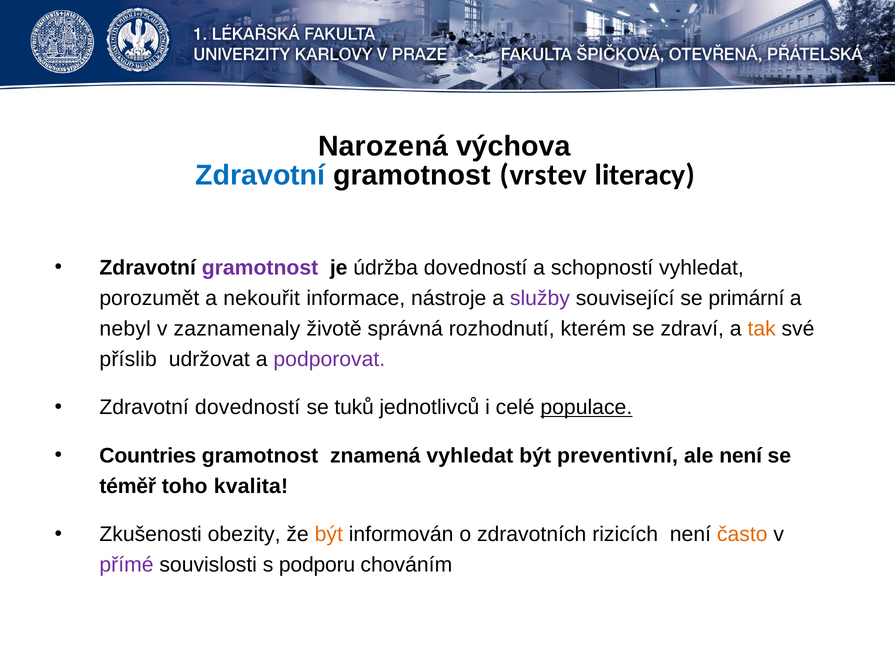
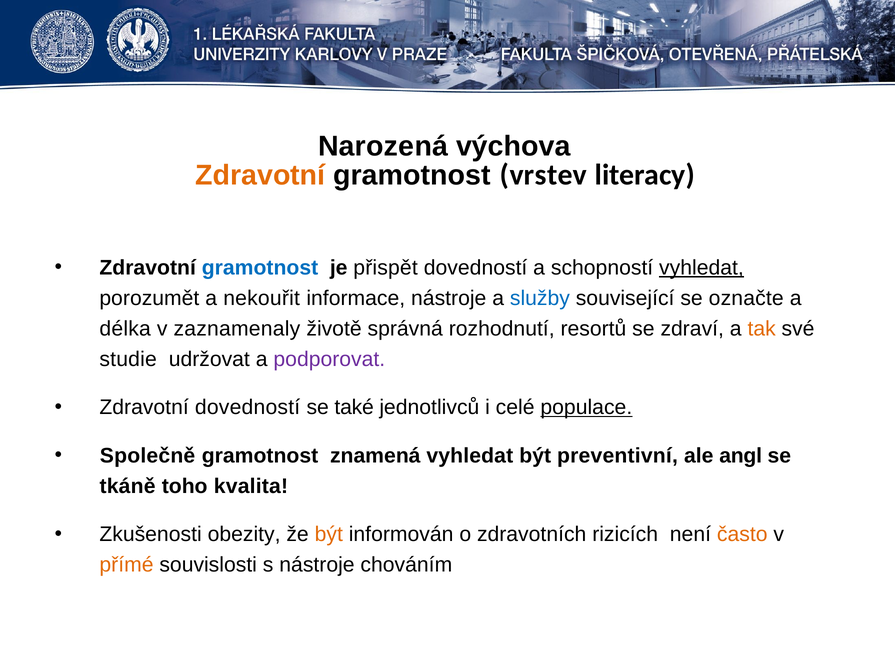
Zdravotní at (260, 175) colour: blue -> orange
gramotnost at (260, 268) colour: purple -> blue
údržba: údržba -> přispět
vyhledat at (701, 268) underline: none -> present
služby colour: purple -> blue
primární: primární -> označte
nebyl: nebyl -> délka
kterém: kterém -> resortů
příslib: příslib -> studie
tuků: tuků -> také
Countries: Countries -> Společně
ale není: není -> angl
téměř: téměř -> tkáně
přímé colour: purple -> orange
s podporu: podporu -> nástroje
